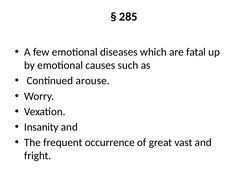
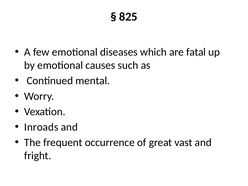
285: 285 -> 825
arouse: arouse -> mental
Insanity: Insanity -> Inroads
